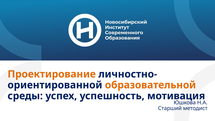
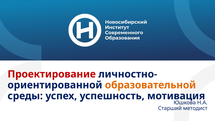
Проектирование colour: orange -> red
